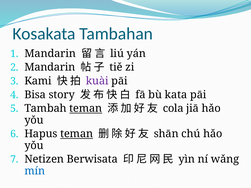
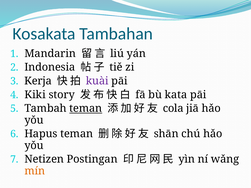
Mandarin at (50, 67): Mandarin -> Indonesia
Kami: Kami -> Kerja
Bisa: Bisa -> Kiki
teman at (77, 134) underline: present -> none
Berwisata: Berwisata -> Postingan
mín colour: blue -> orange
